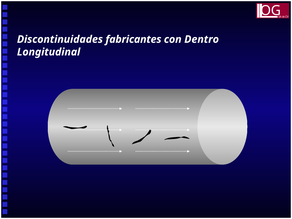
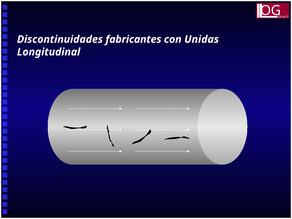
Dentro: Dentro -> Unidas
